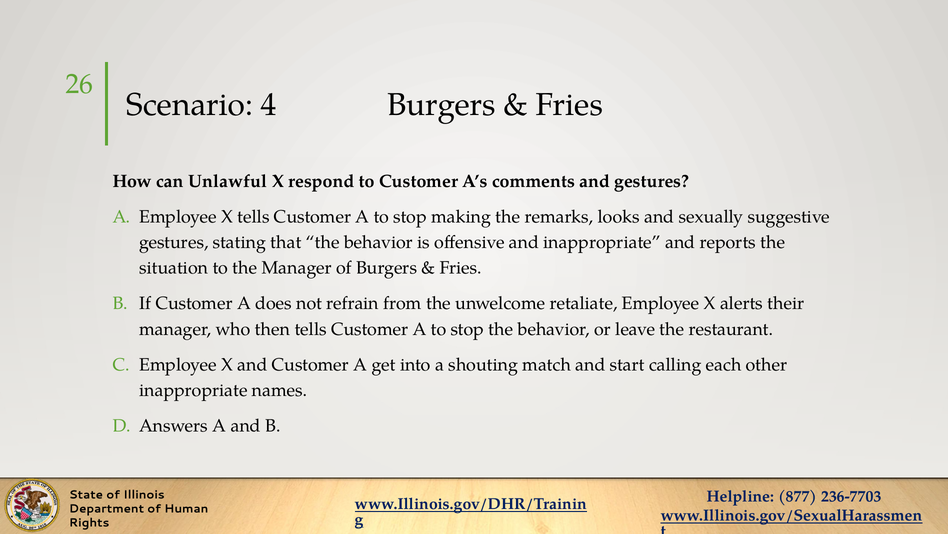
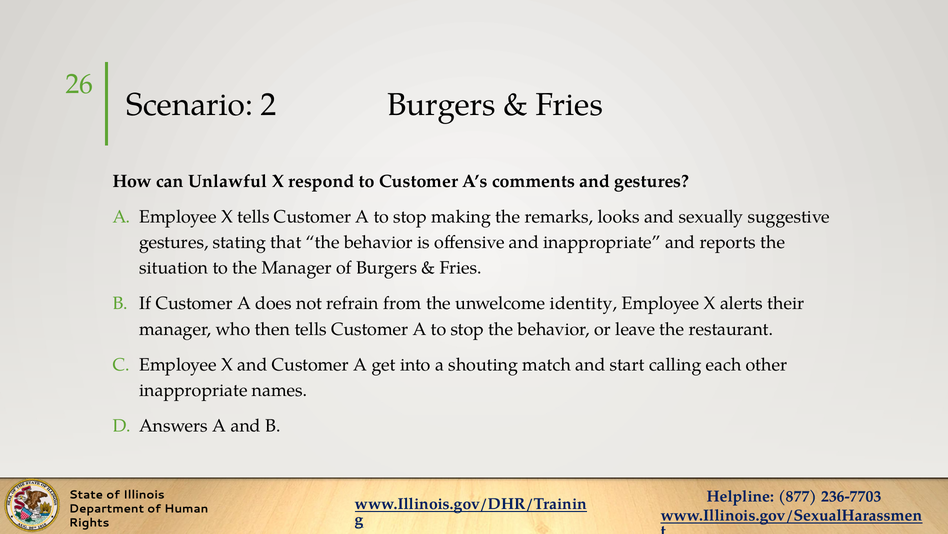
4: 4 -> 2
retaliate: retaliate -> identity
